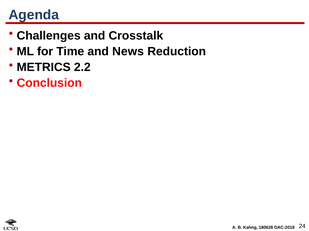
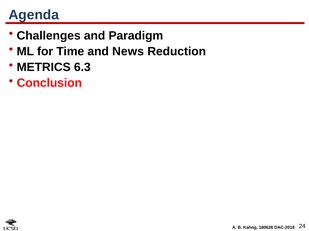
Crosstalk: Crosstalk -> Paradigm
2.2: 2.2 -> 6.3
